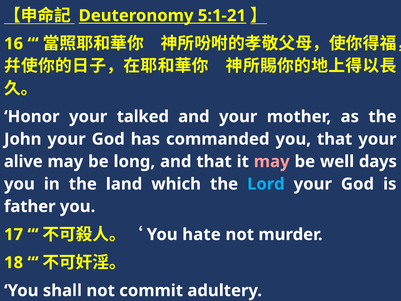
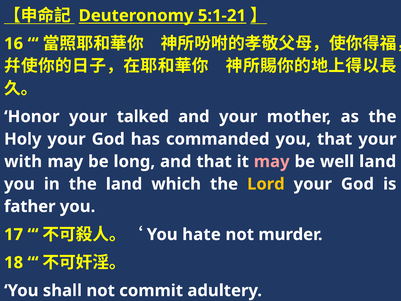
John: John -> Holy
alive: alive -> with
well days: days -> land
Lord colour: light blue -> yellow
